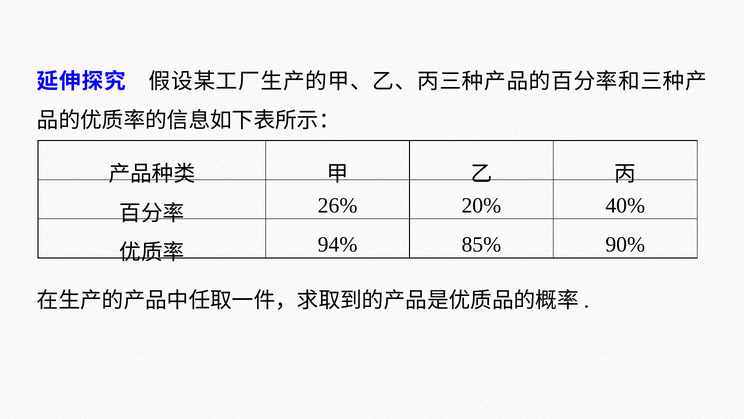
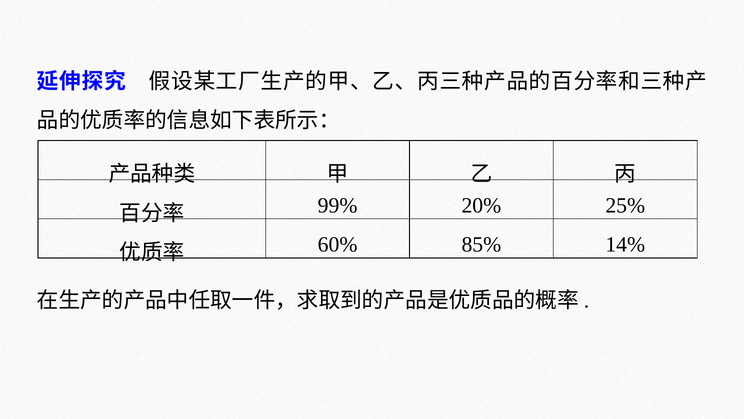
26%: 26% -> 99%
40%: 40% -> 25%
94%: 94% -> 60%
90%: 90% -> 14%
